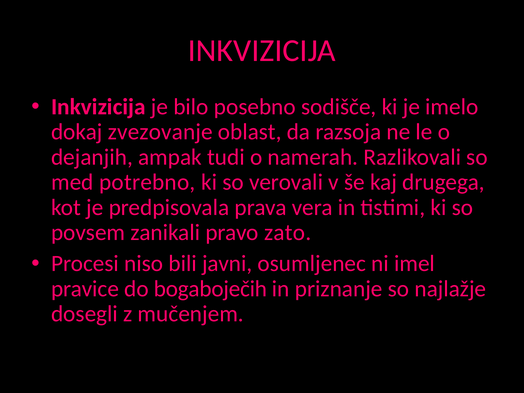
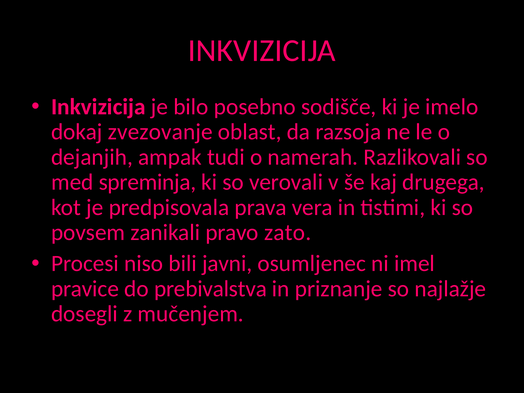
potrebno: potrebno -> spreminja
bogaboječih: bogaboječih -> prebivalstva
